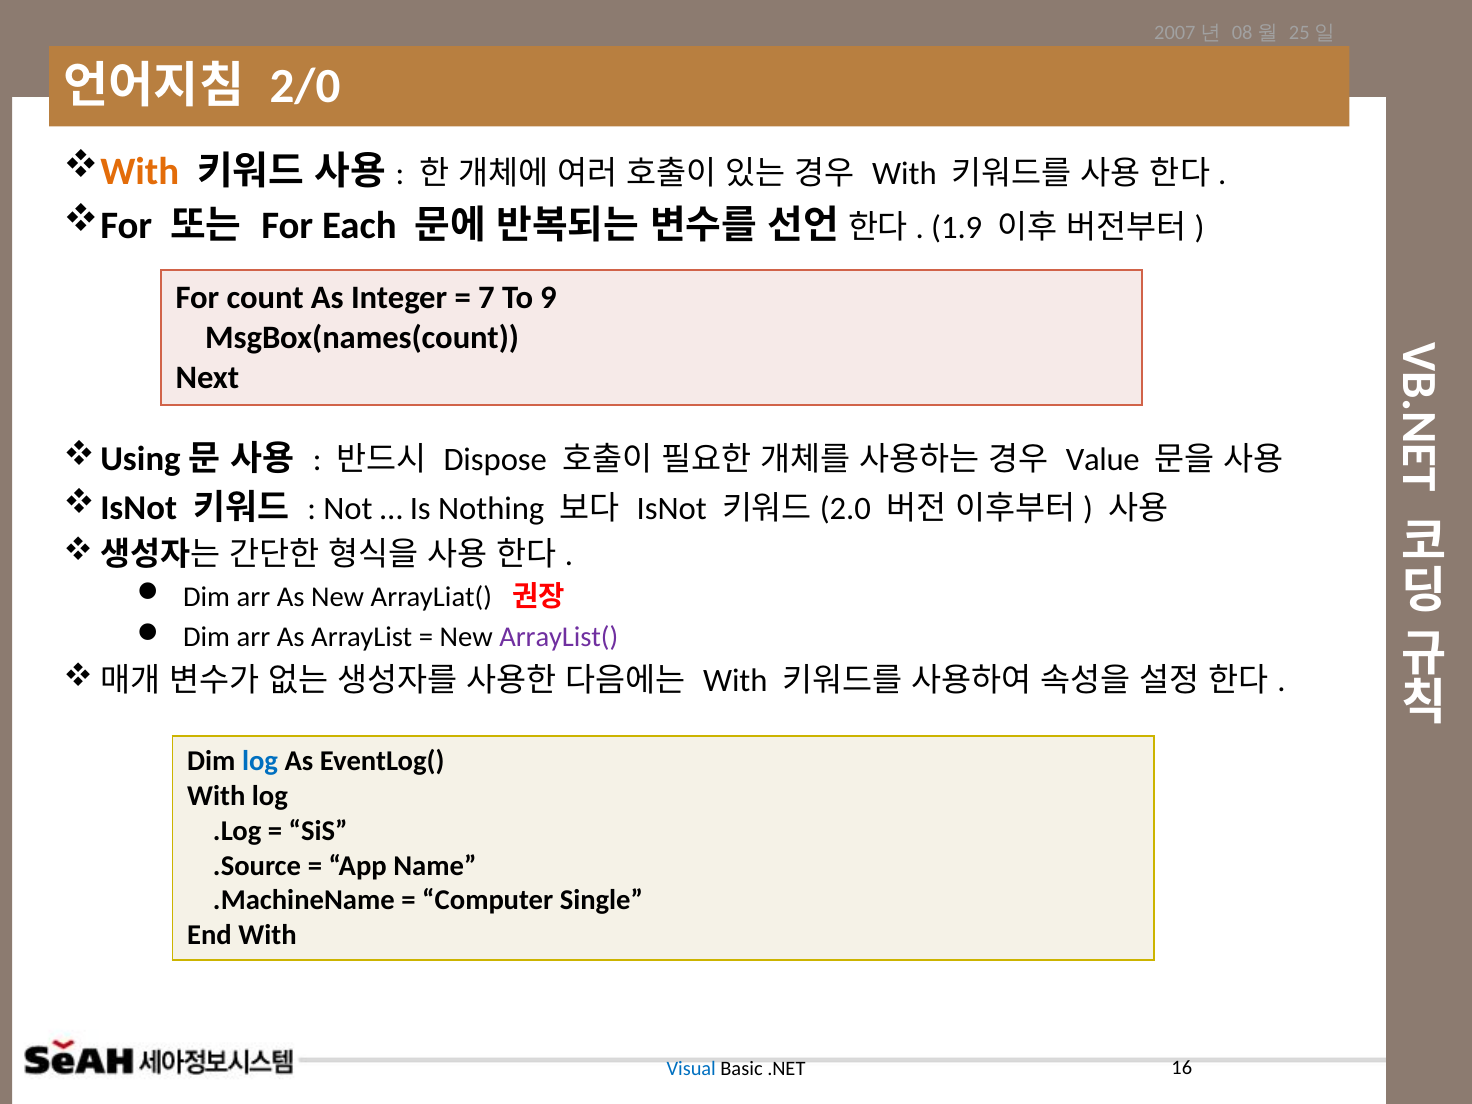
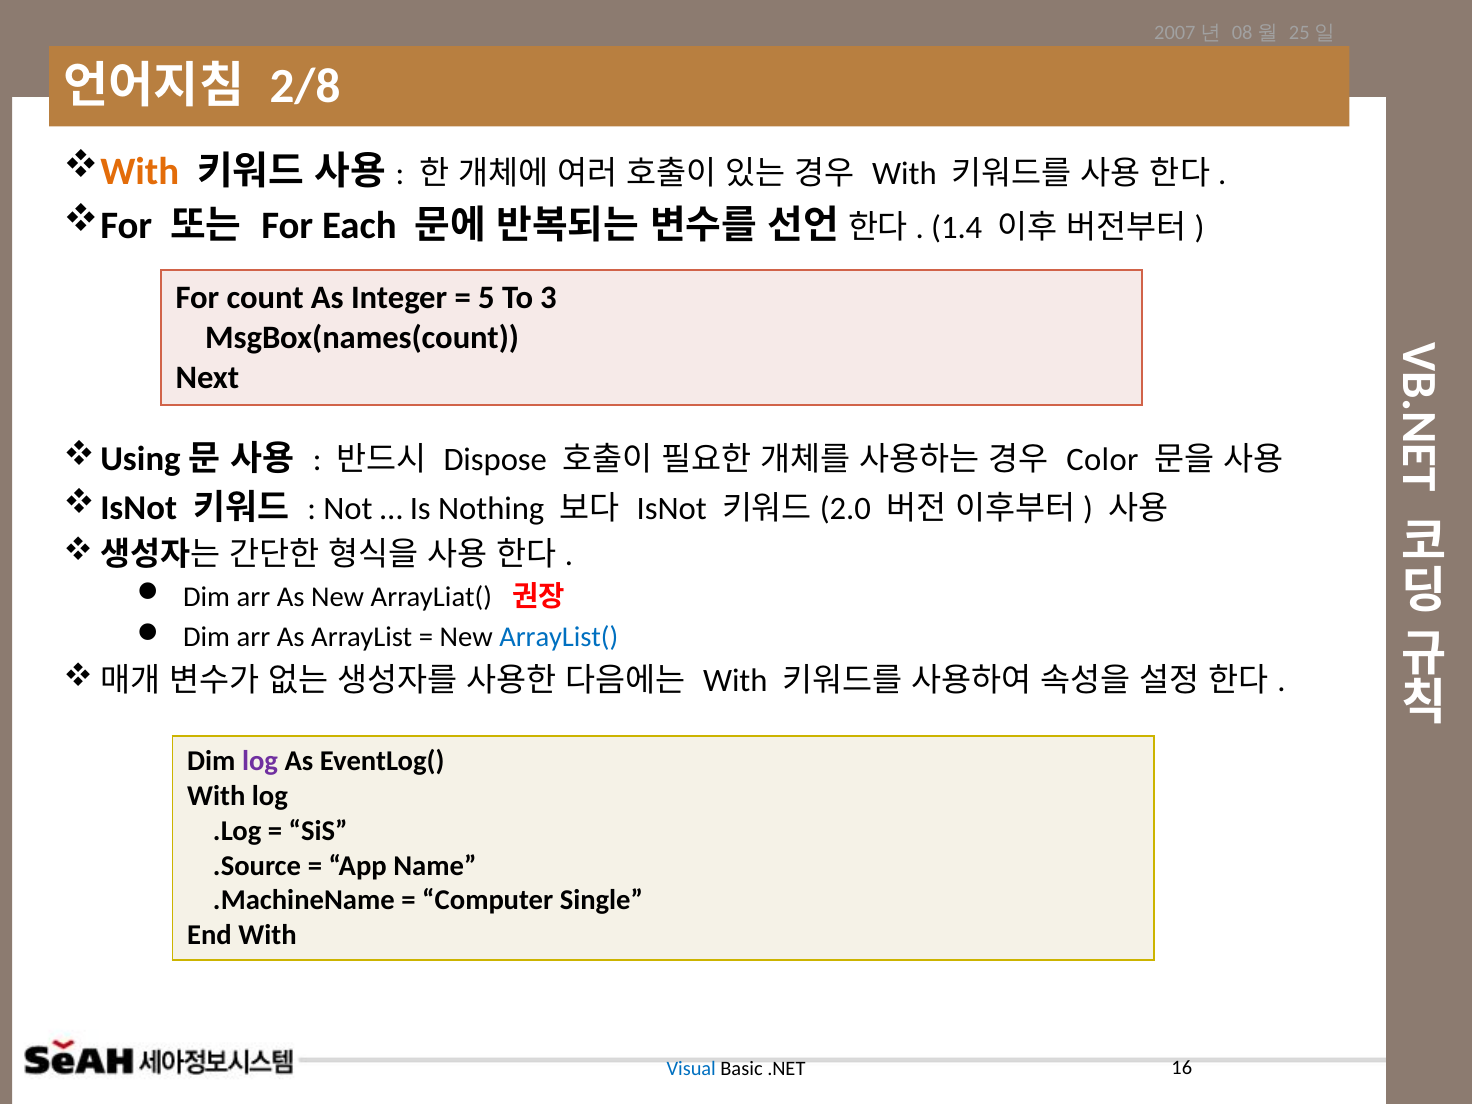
2/0: 2/0 -> 2/8
1.9: 1.9 -> 1.4
7: 7 -> 5
9: 9 -> 3
Value: Value -> Color
ArrayList( colour: purple -> blue
log at (260, 761) colour: blue -> purple
